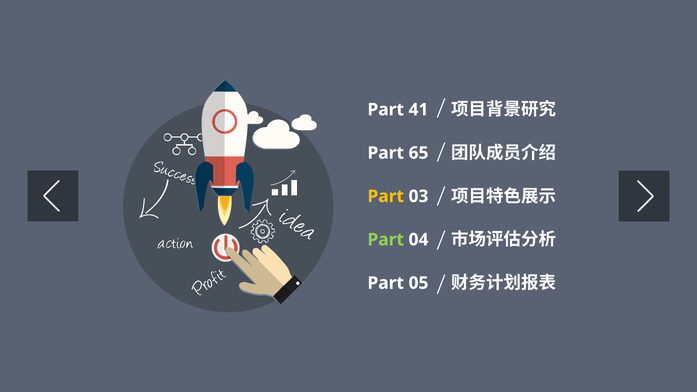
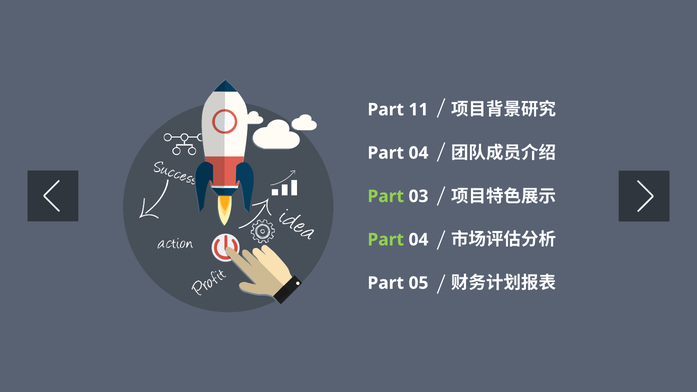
41: 41 -> 11
65 at (419, 153): 65 -> 04
Part at (386, 196) colour: yellow -> light green
